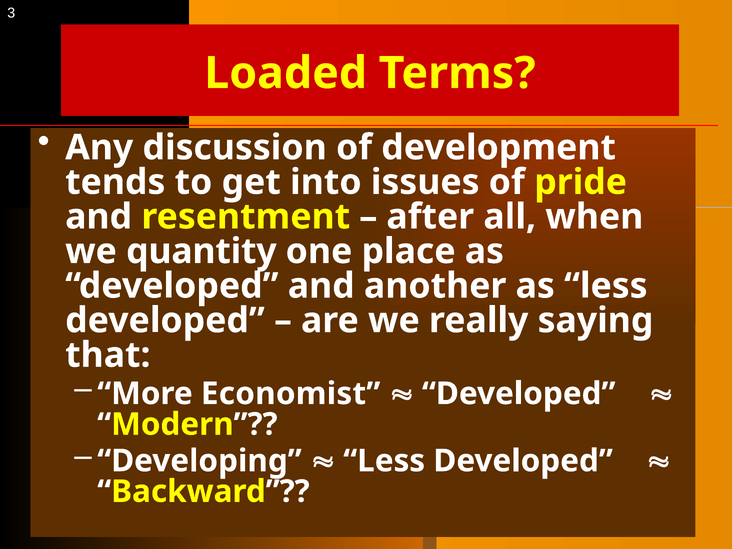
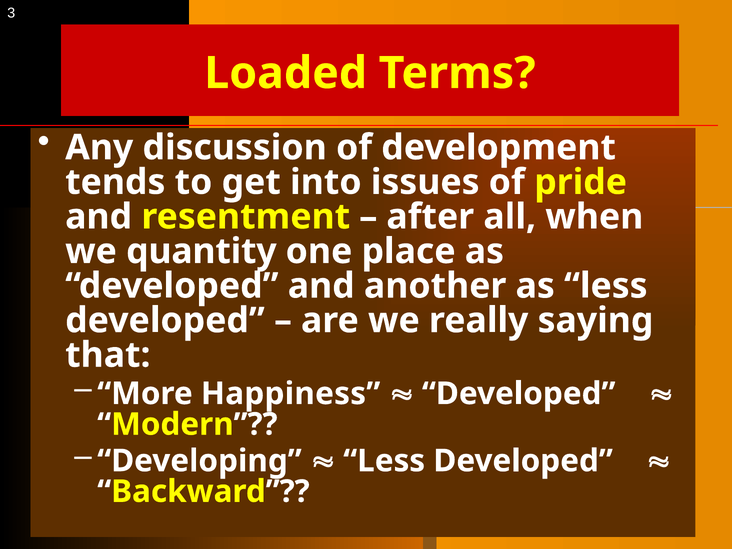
Economist: Economist -> Happiness
